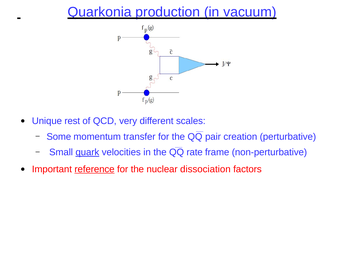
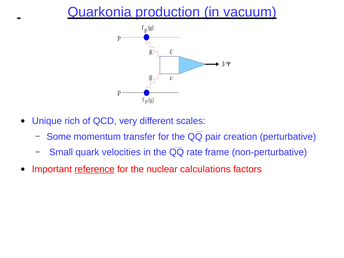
rest: rest -> rich
quark underline: present -> none
dissociation: dissociation -> calculations
